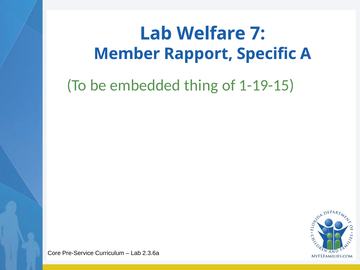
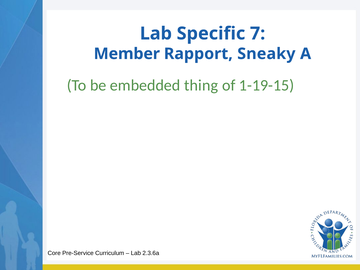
Welfare: Welfare -> Specific
Specific: Specific -> Sneaky
